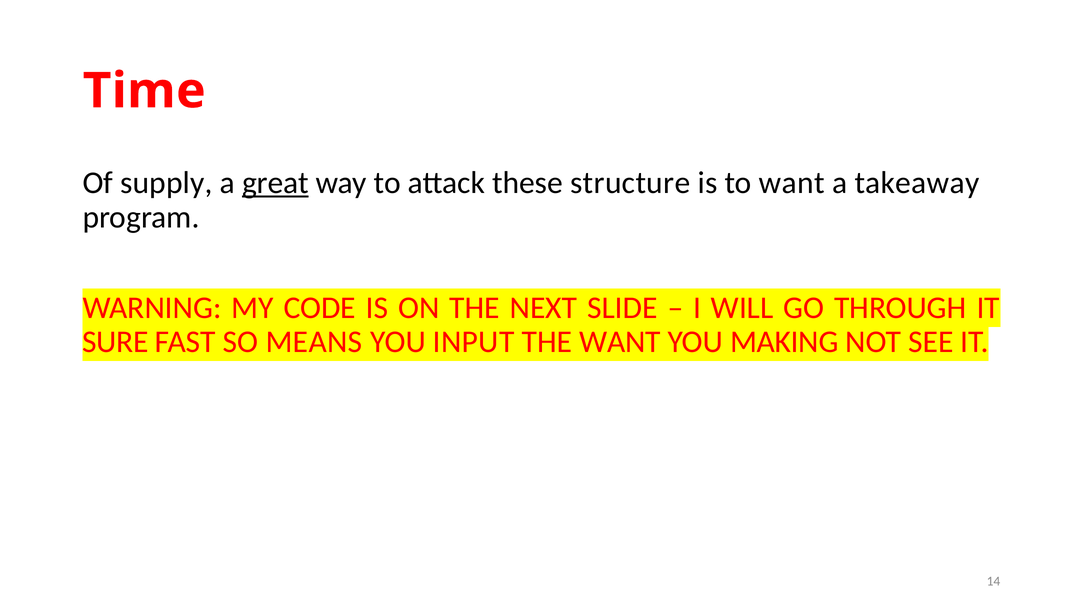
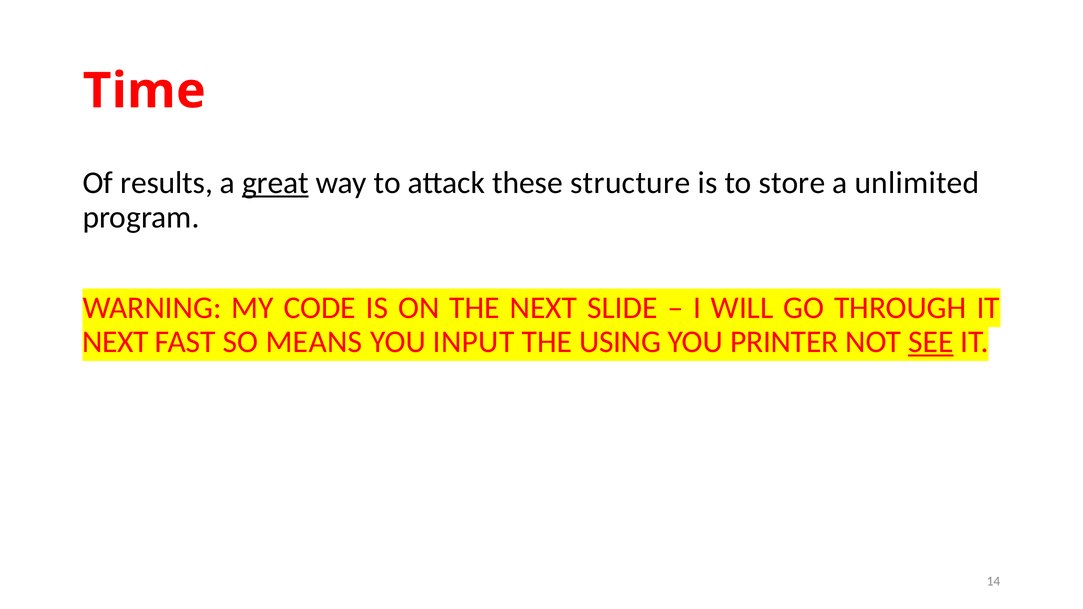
supply: supply -> results
to want: want -> store
takeaway: takeaway -> unlimited
SURE at (115, 342): SURE -> NEXT
THE WANT: WANT -> USING
MAKING: MAKING -> PRINTER
SEE underline: none -> present
